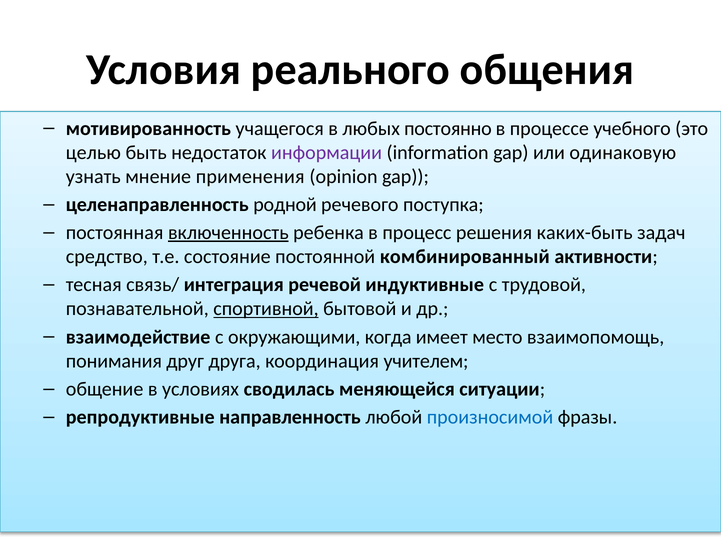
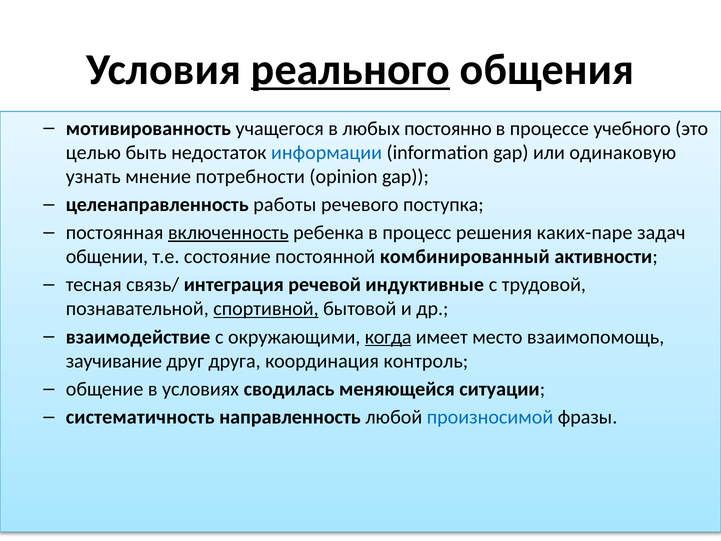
реального underline: none -> present
информации colour: purple -> blue
применения: применения -> потребности
родной: родной -> работы
каких-быть: каких-быть -> каких-паре
средство: средство -> общении
когда underline: none -> present
понимания: понимания -> заучивание
учителем: учителем -> контроль
репродуктивные: репродуктивные -> систематичность
